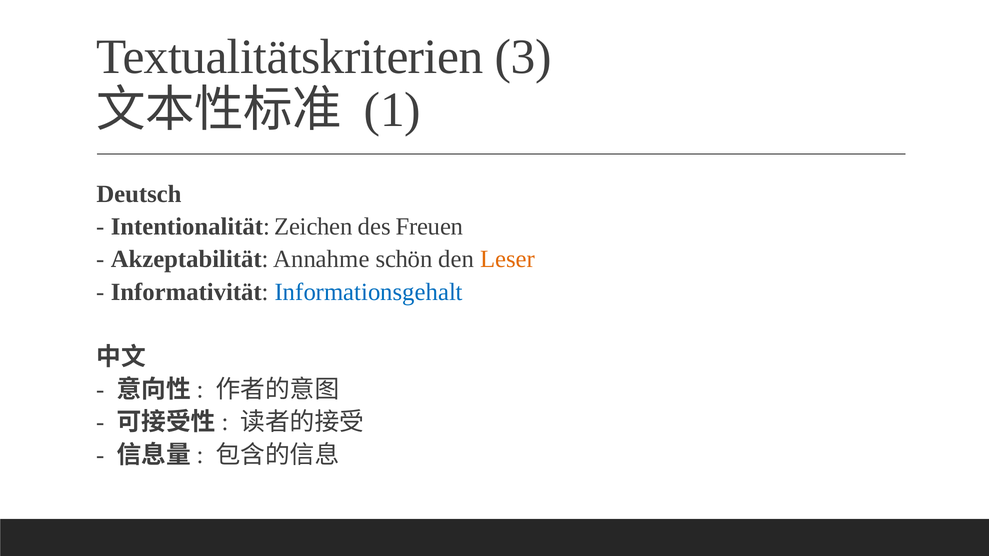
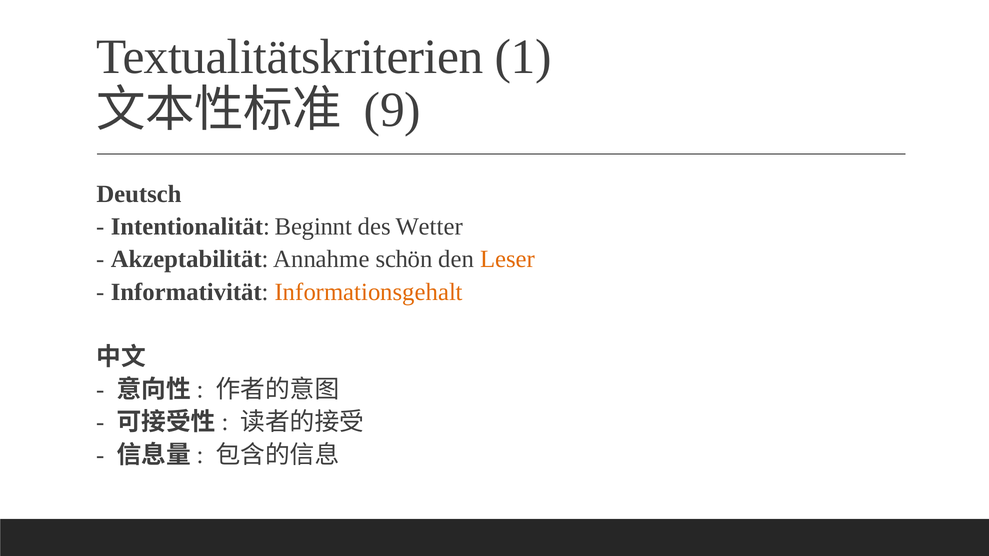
3: 3 -> 1
1: 1 -> 9
Zeichen: Zeichen -> Beginnt
Freuen: Freuen -> Wetter
Informationsgehalt colour: blue -> orange
